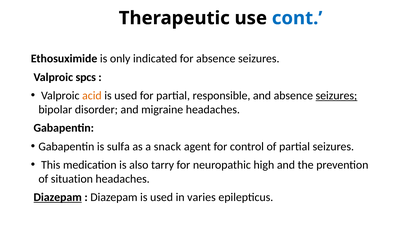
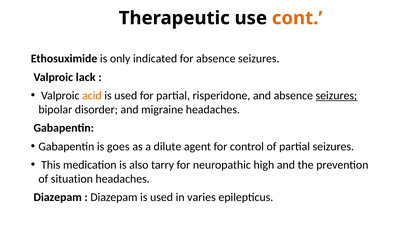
cont colour: blue -> orange
spcs: spcs -> lack
responsible: responsible -> risperidone
sulfa: sulfa -> goes
snack: snack -> dilute
Diazepam at (58, 197) underline: present -> none
